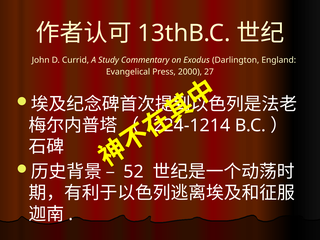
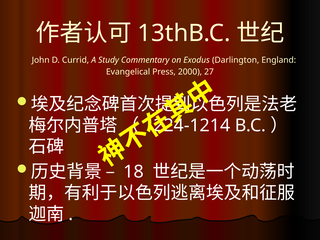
52: 52 -> 18
